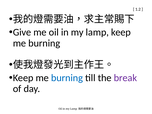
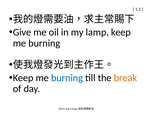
break colour: purple -> orange
